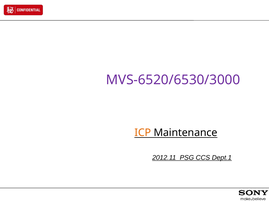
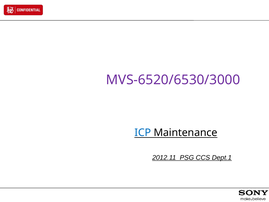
ICP colour: orange -> blue
